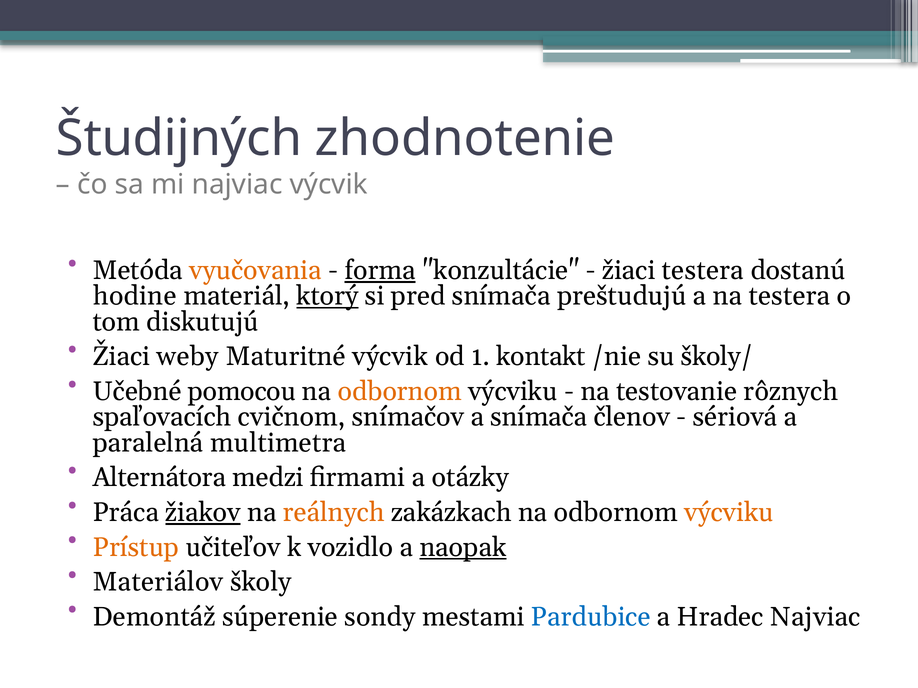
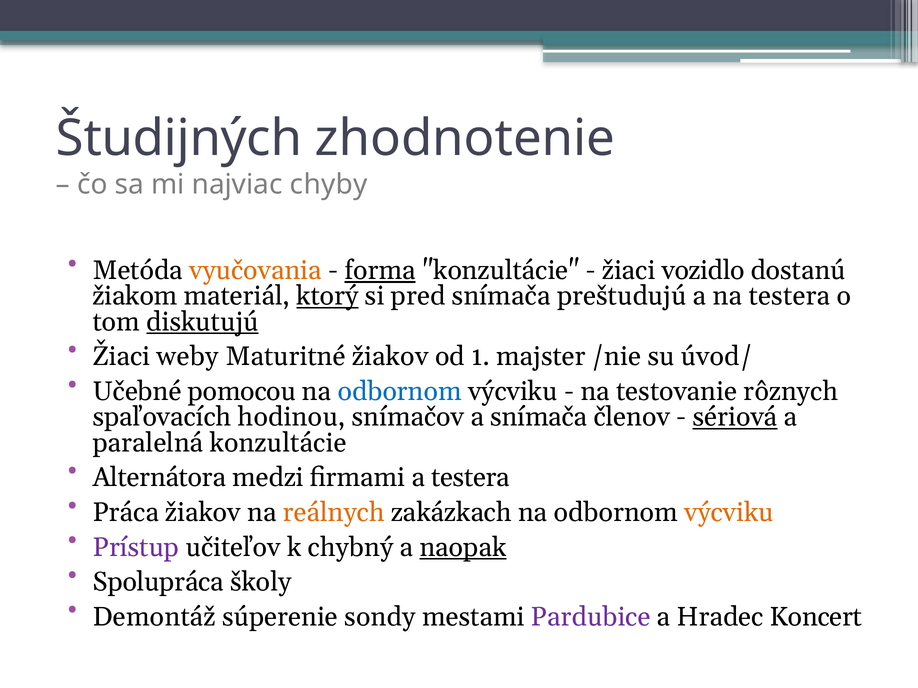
najviac výcvik: výcvik -> chyby
žiaci testera: testera -> vozidlo
hodine: hodine -> žiakom
diskutujú underline: none -> present
Maturitné výcvik: výcvik -> žiakov
kontakt: kontakt -> majster
školy/: školy/ -> úvod/
odbornom at (400, 392) colour: orange -> blue
cvičnom: cvičnom -> hodinou
sériová underline: none -> present
paralelná multimetra: multimetra -> konzultácie
a otázky: otázky -> testera
žiakov at (203, 513) underline: present -> none
Prístup colour: orange -> purple
vozidlo: vozidlo -> chybný
Materiálov: Materiálov -> Spolupráca
Pardubice colour: blue -> purple
Hradec Najviac: Najviac -> Koncert
